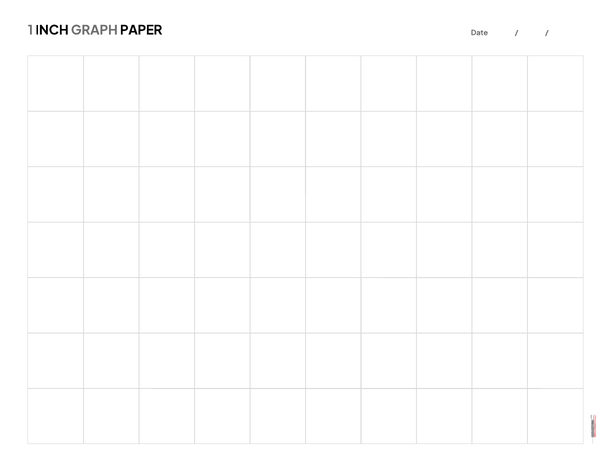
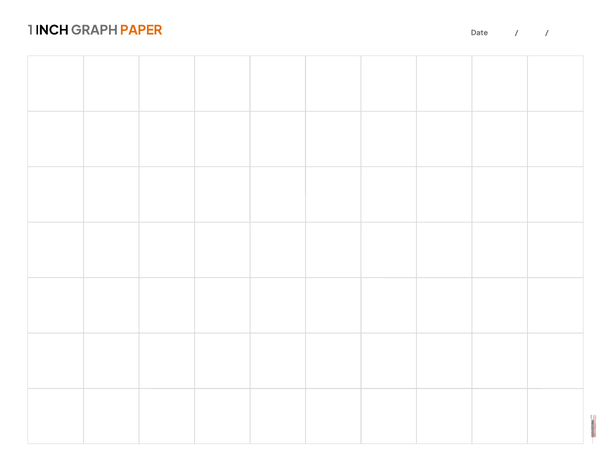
PAPER colour: black -> orange
